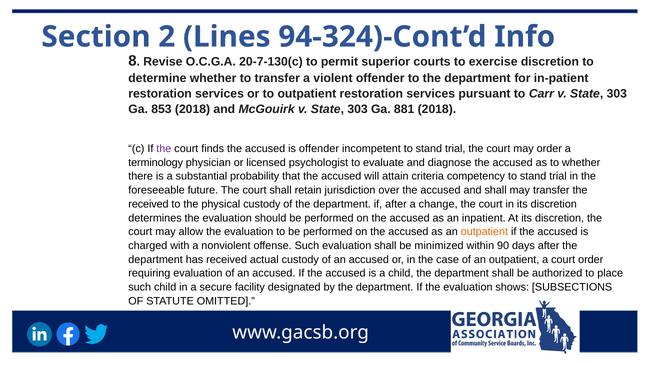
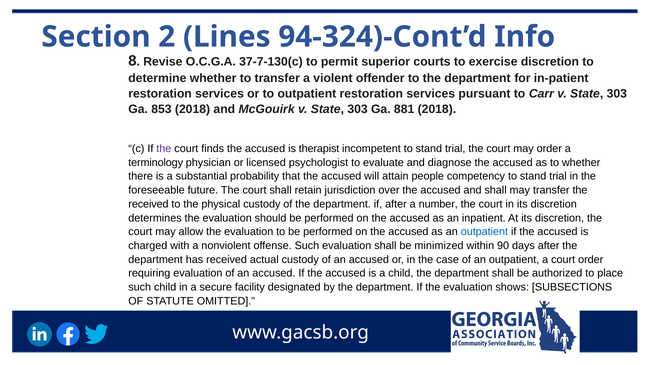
20-7-130(c: 20-7-130(c -> 37-7-130(c
is offender: offender -> therapist
criteria: criteria -> people
change: change -> number
outpatient at (484, 232) colour: orange -> blue
